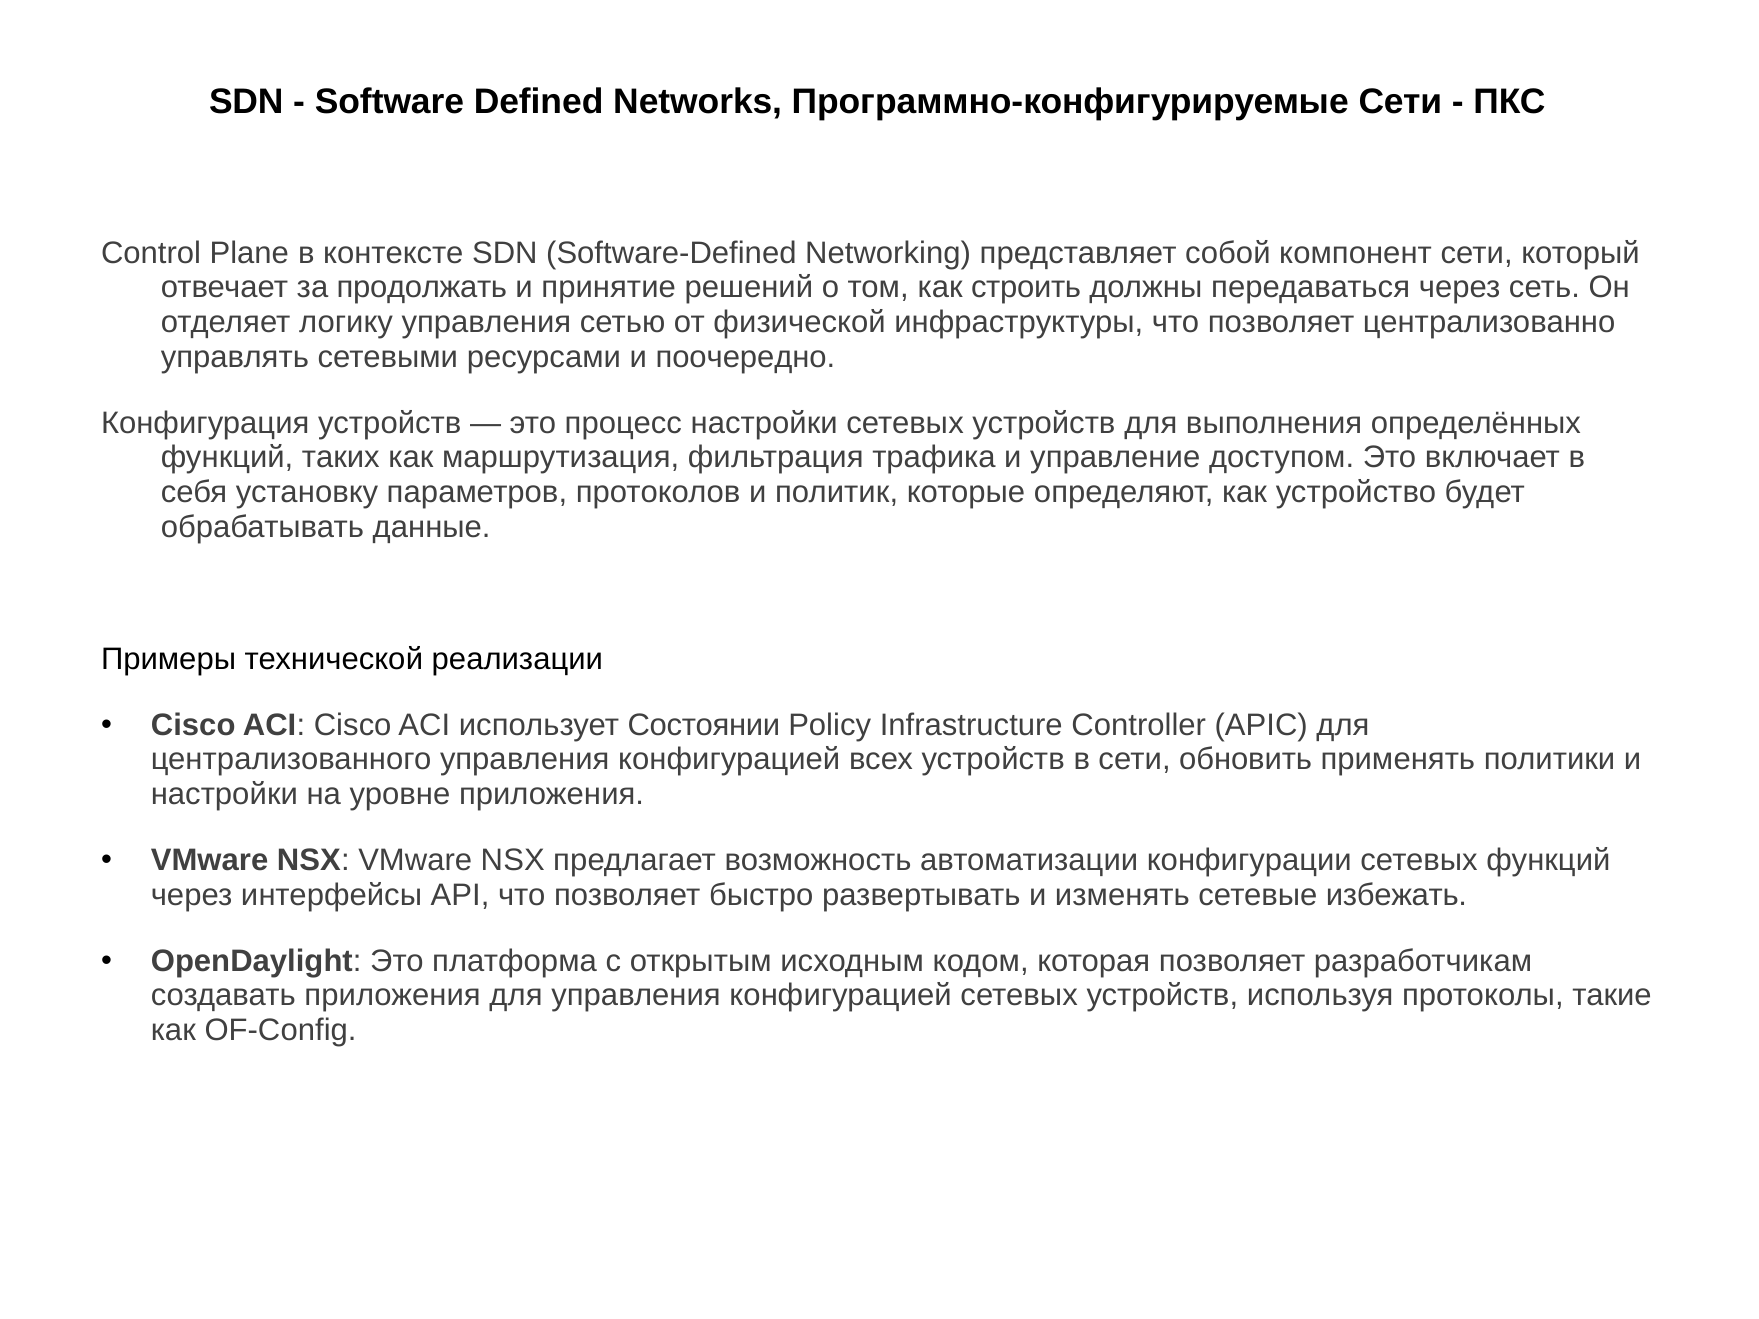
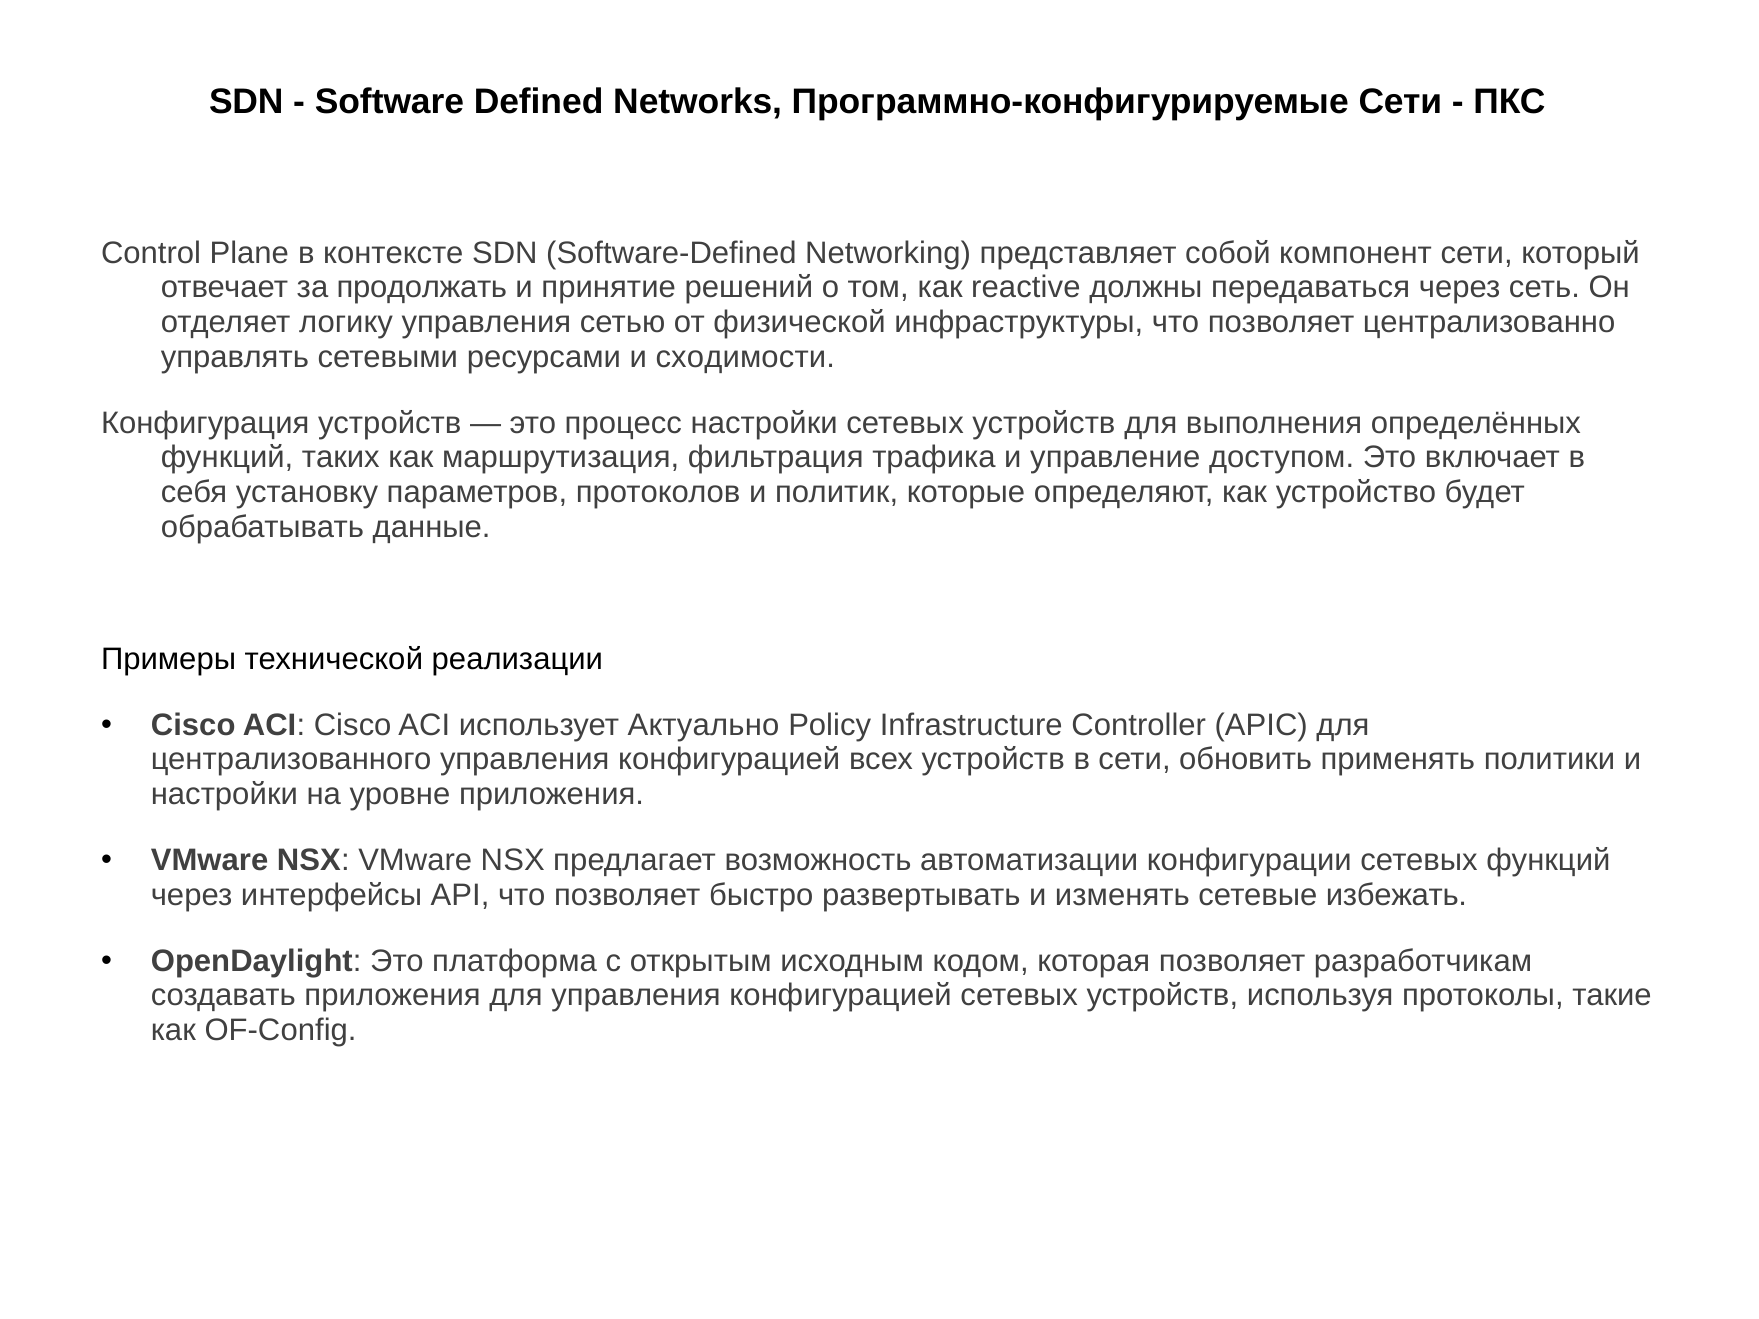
строить: строить -> reactive
поочередно: поочередно -> сходимости
Состоянии: Состоянии -> Актуально
